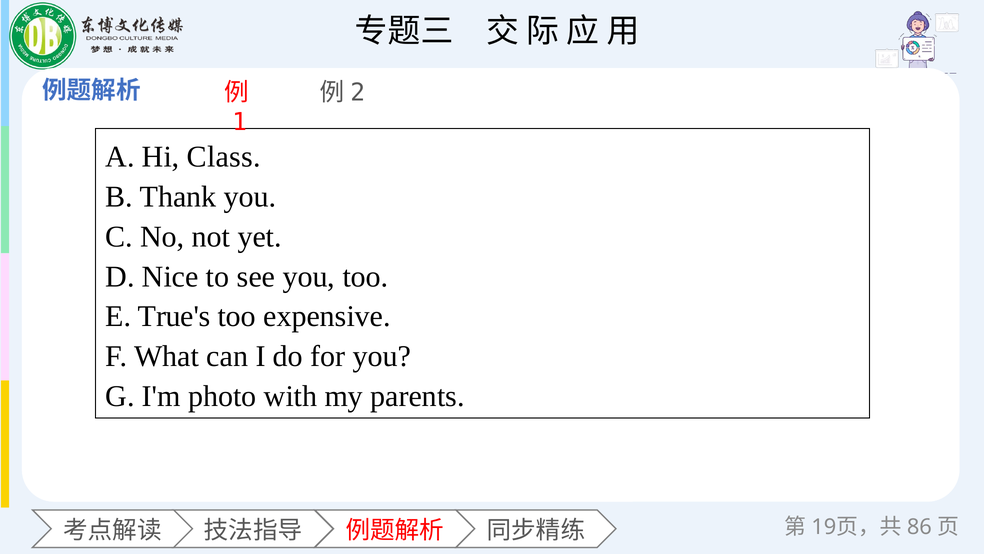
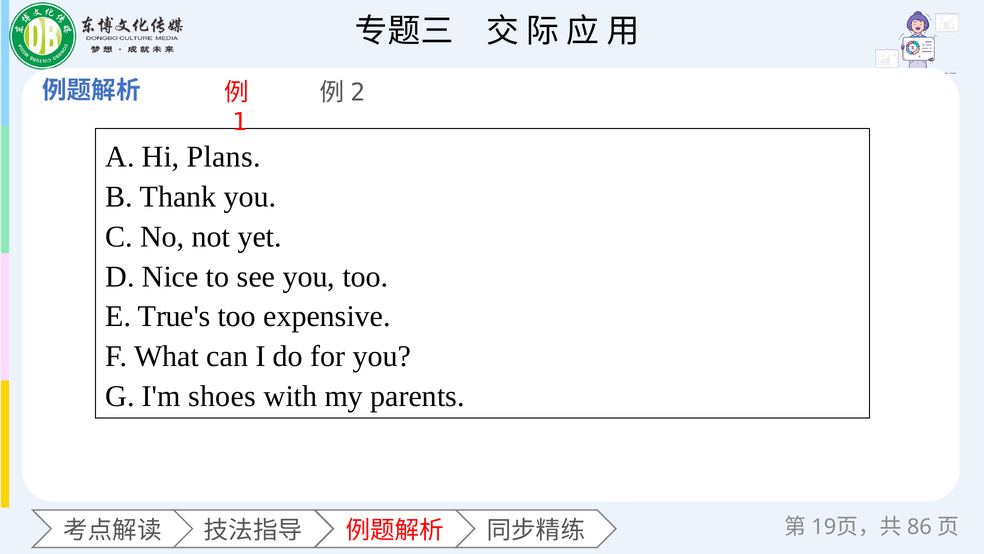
Class: Class -> Plans
photo: photo -> shoes
